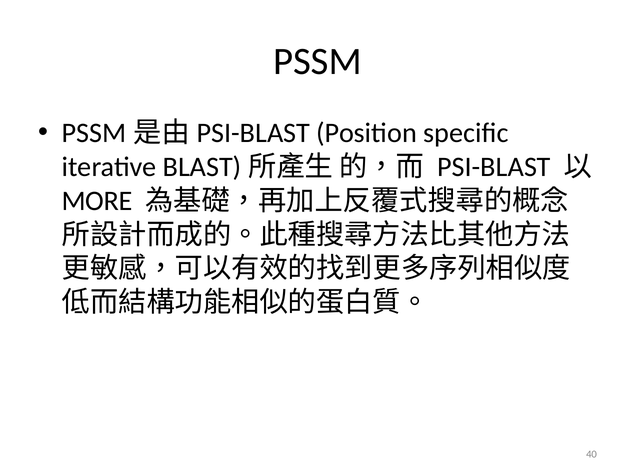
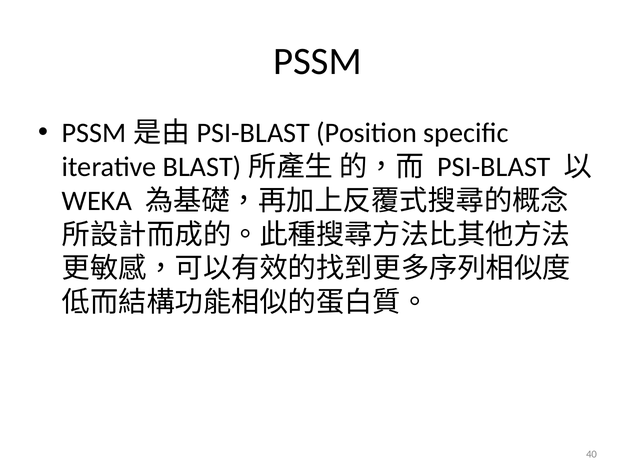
MORE: MORE -> WEKA
